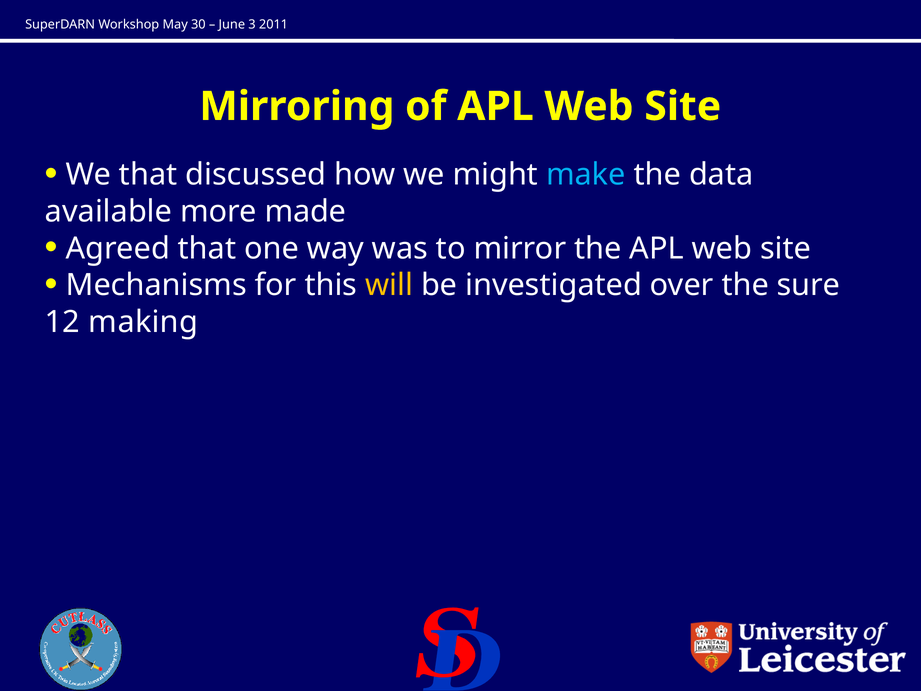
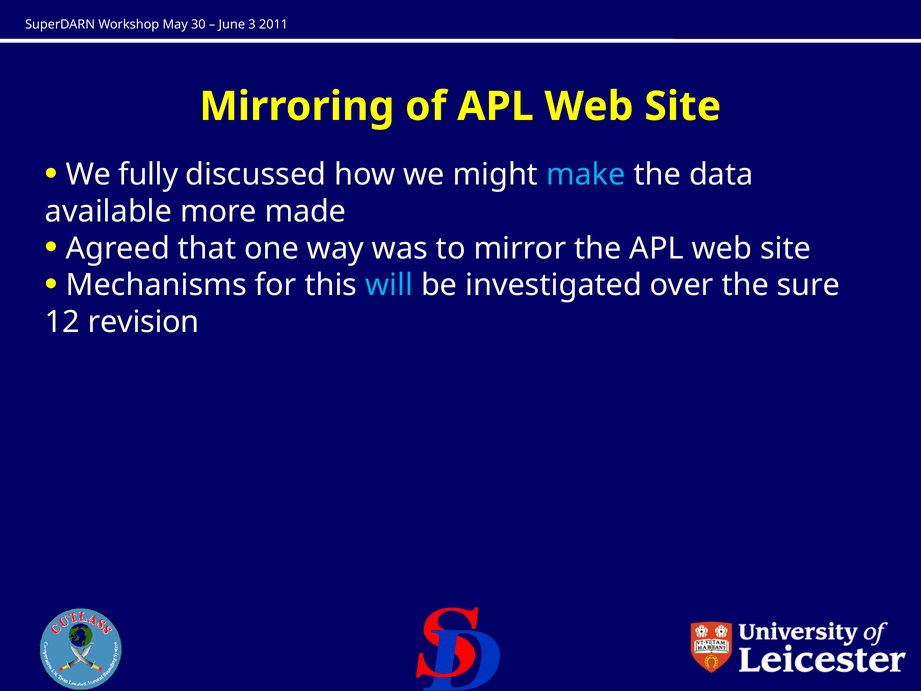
We that: that -> fully
will colour: yellow -> light blue
making: making -> revision
